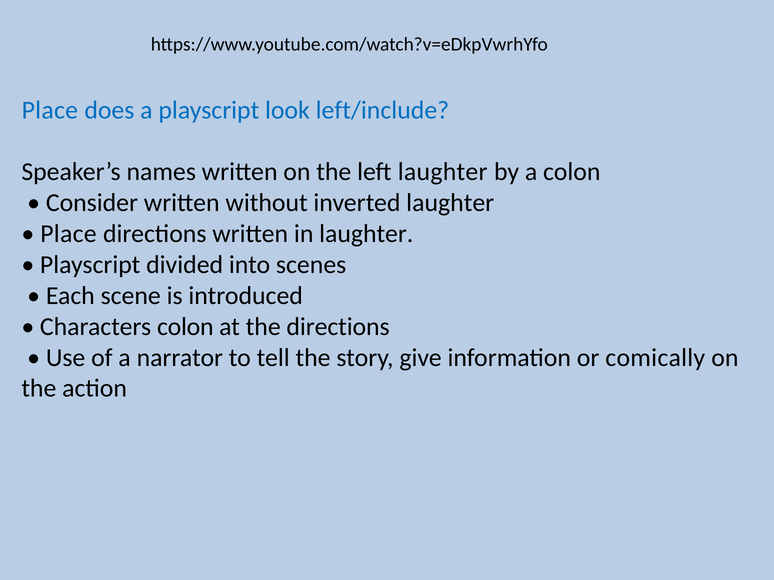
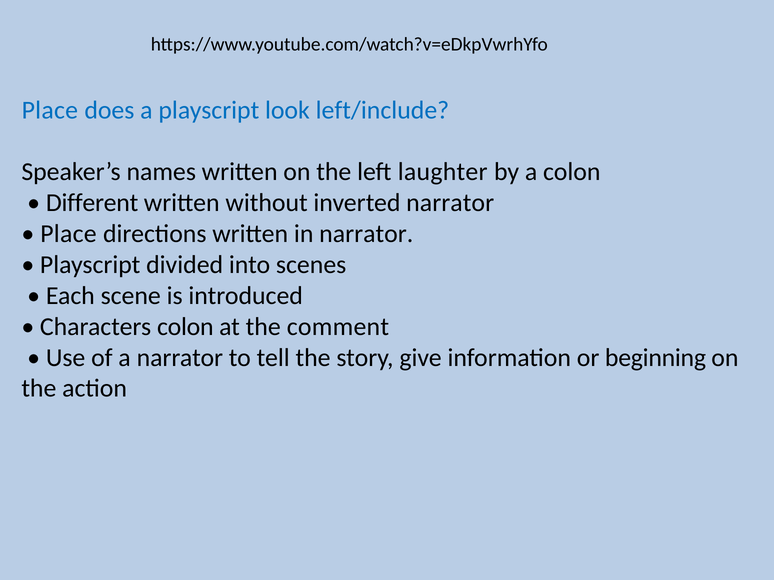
Consider: Consider -> Different
inverted laughter: laughter -> narrator
in laughter: laughter -> narrator
the directions: directions -> comment
comically: comically -> beginning
